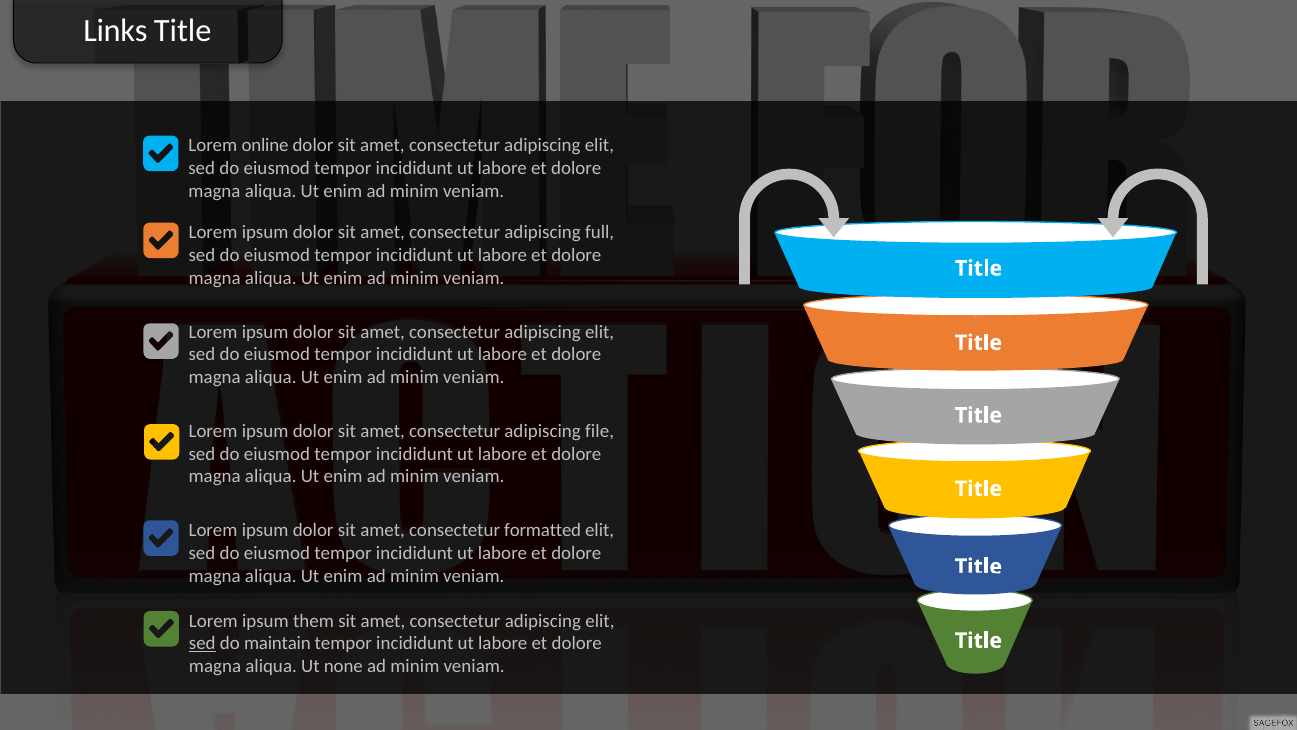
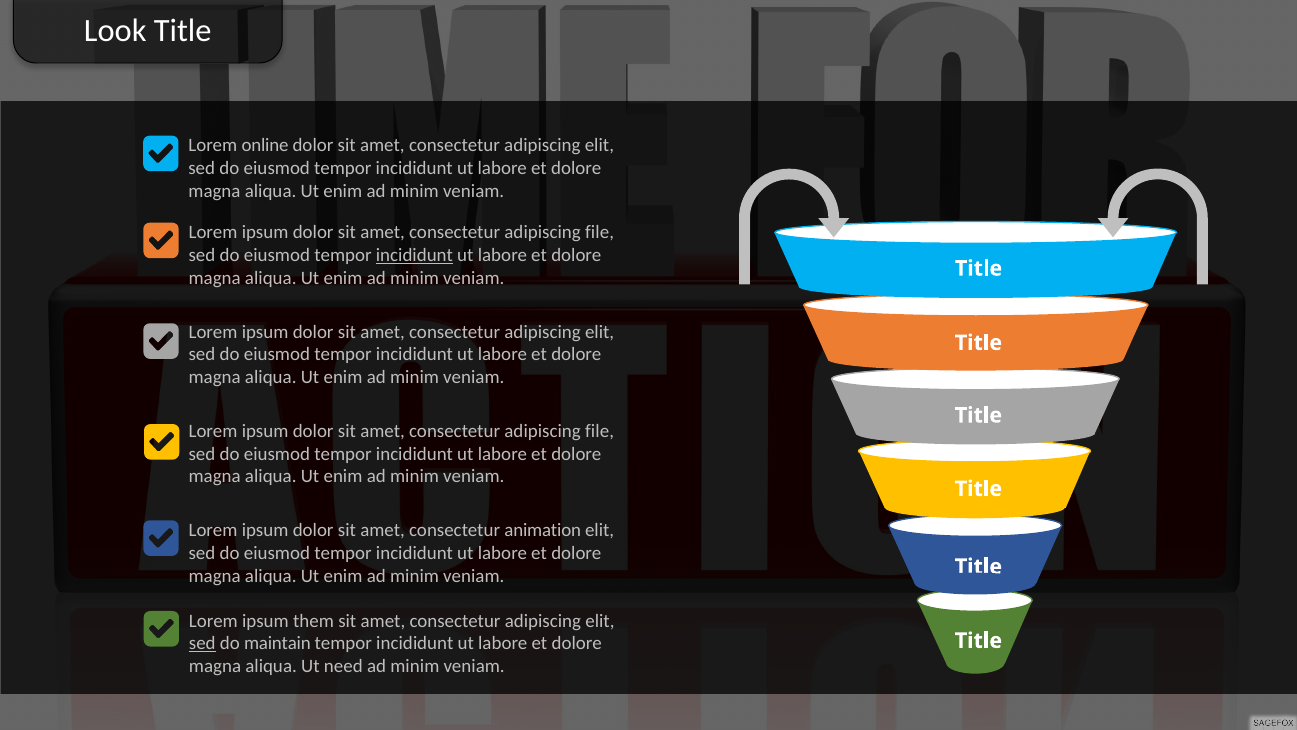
Links: Links -> Look
full at (600, 232): full -> file
incididunt at (414, 255) underline: none -> present
formatted: formatted -> animation
none: none -> need
